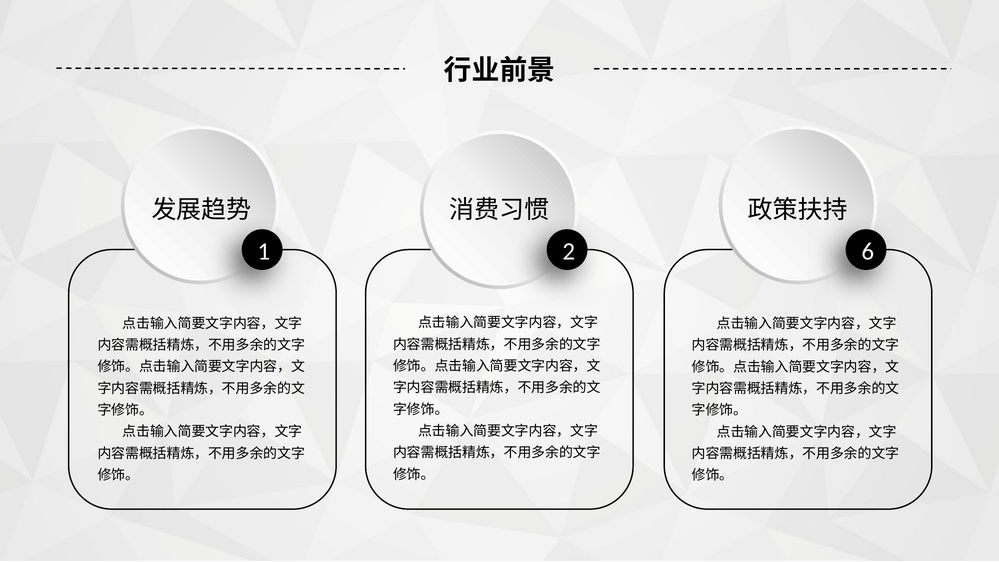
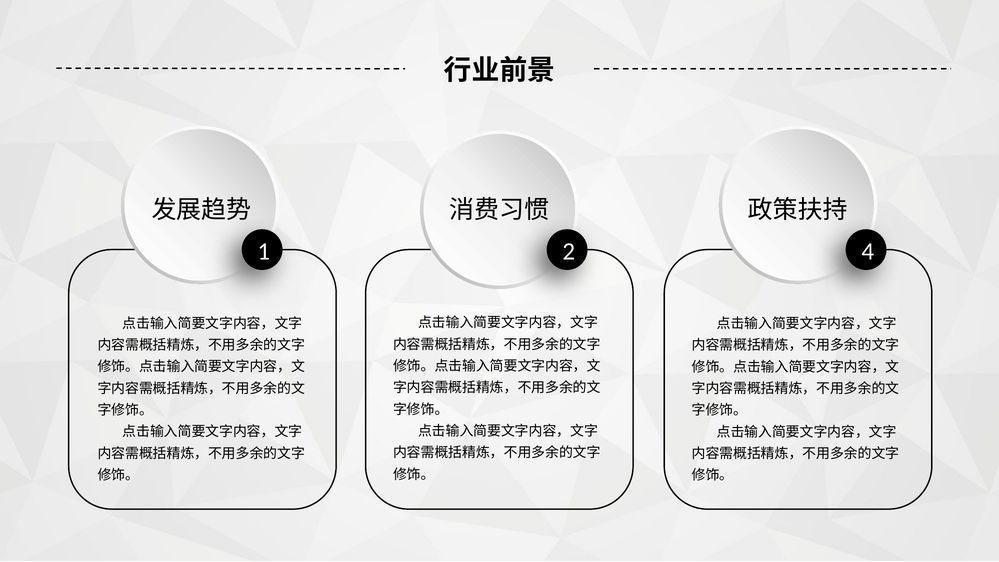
6: 6 -> 4
